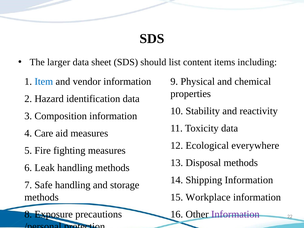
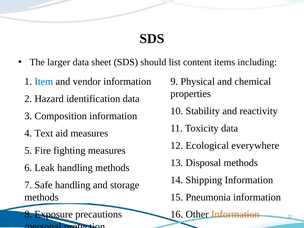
Care: Care -> Text
Workplace: Workplace -> Pneumonia
Information at (235, 214) colour: purple -> orange
